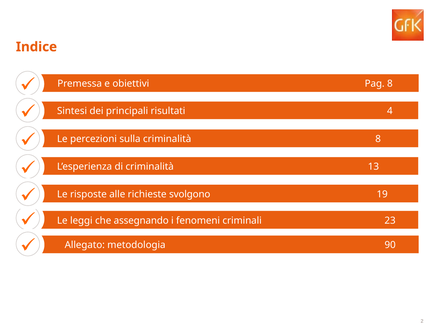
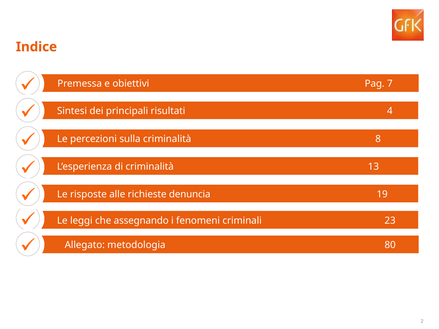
Pag 8: 8 -> 7
svolgono: svolgono -> denuncia
90: 90 -> 80
